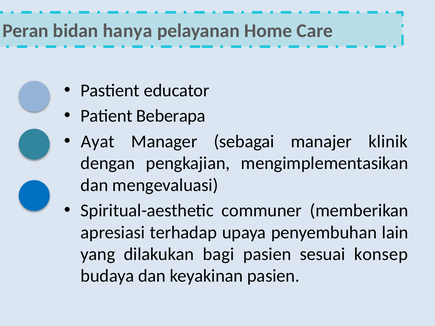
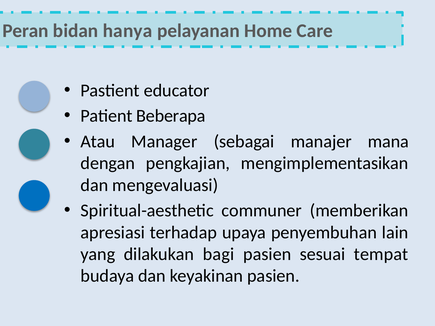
Ayat: Ayat -> Atau
klinik: klinik -> mana
konsep: konsep -> tempat
